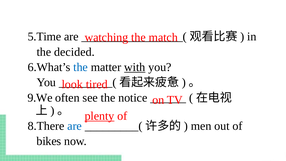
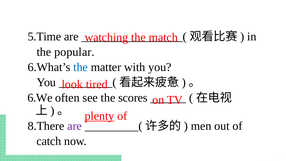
decided: decided -> popular
with underline: present -> none
9.We: 9.We -> 6.We
notice: notice -> scores
are at (75, 126) colour: blue -> purple
bikes: bikes -> catch
